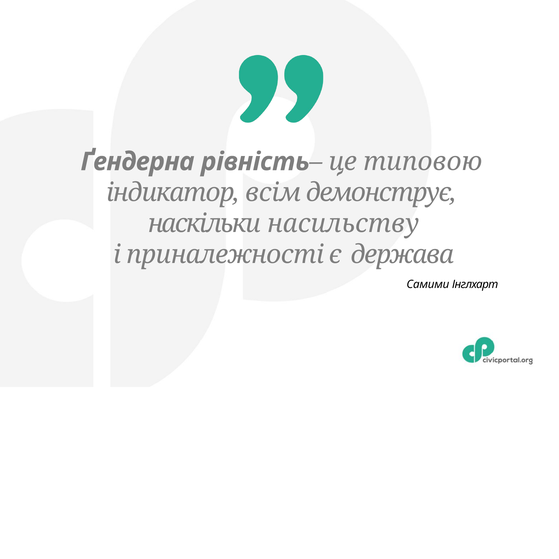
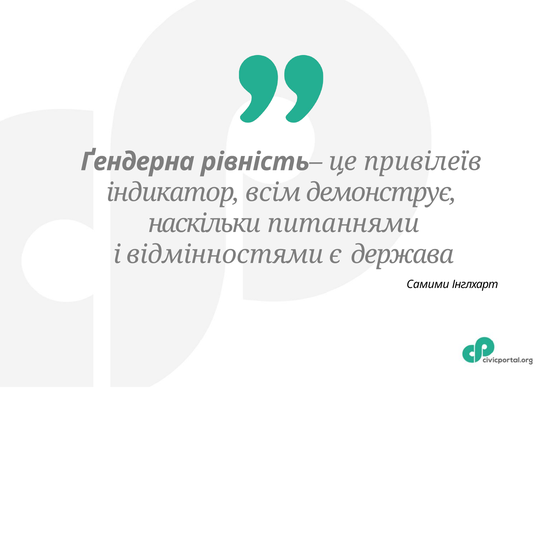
типовою: типовою -> привілеїв
насильству: насильству -> питаннями
приналежності: приналежності -> відмінностями
